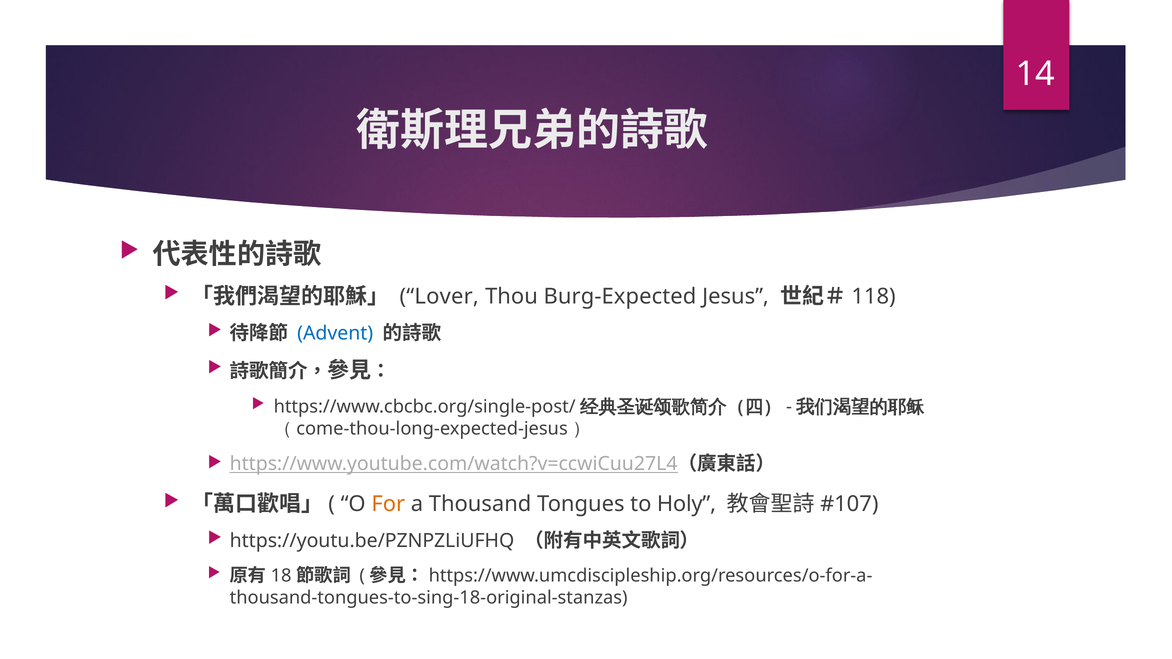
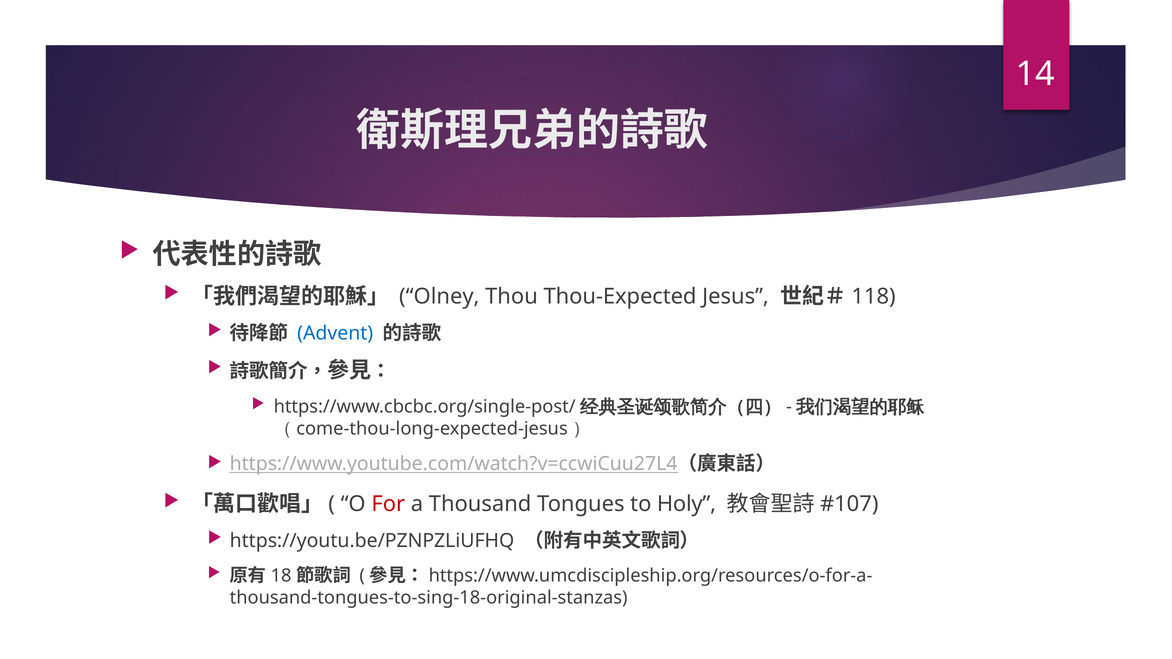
Lover: Lover -> Olney
Burg-Expected: Burg-Expected -> Thou-Expected
For colour: orange -> red
